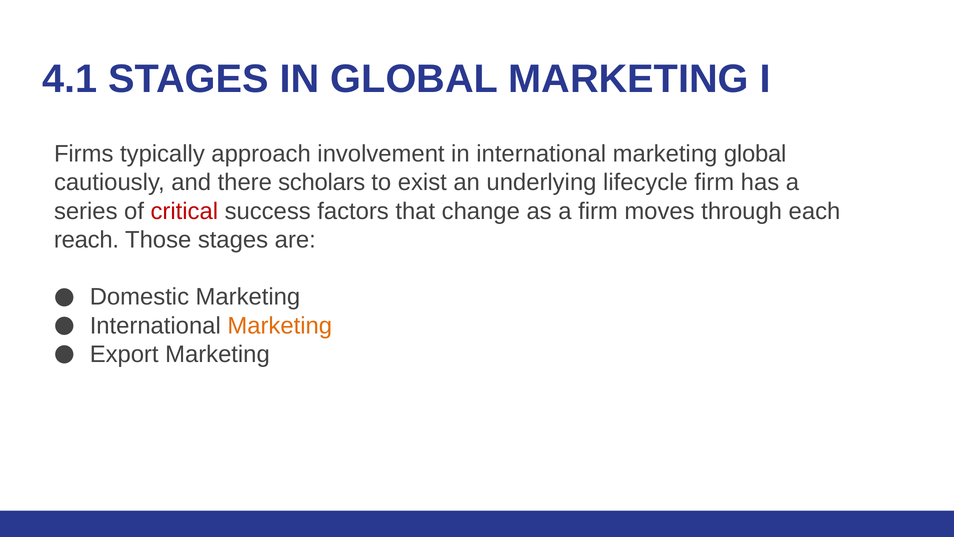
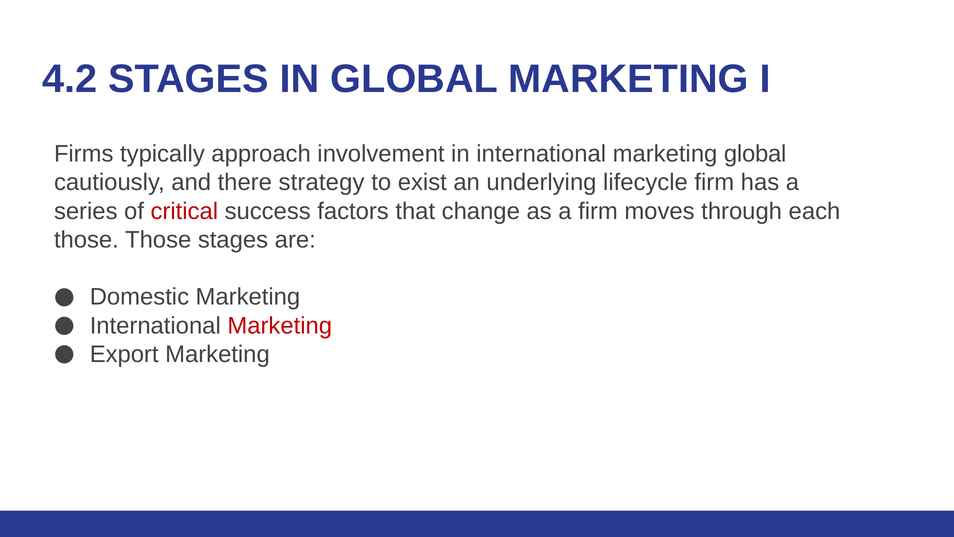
4.1: 4.1 -> 4.2
scholars: scholars -> strategy
reach at (87, 240): reach -> those
Marketing at (280, 326) colour: orange -> red
